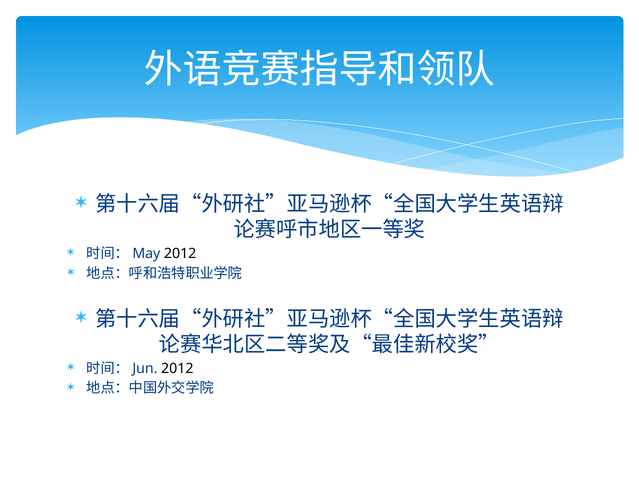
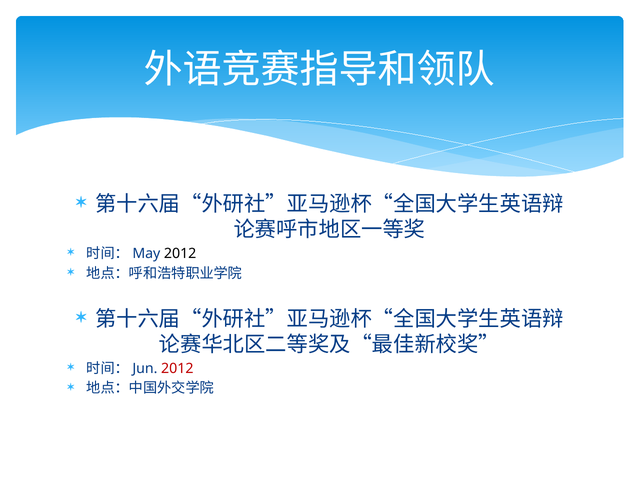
2012 at (177, 369) colour: black -> red
